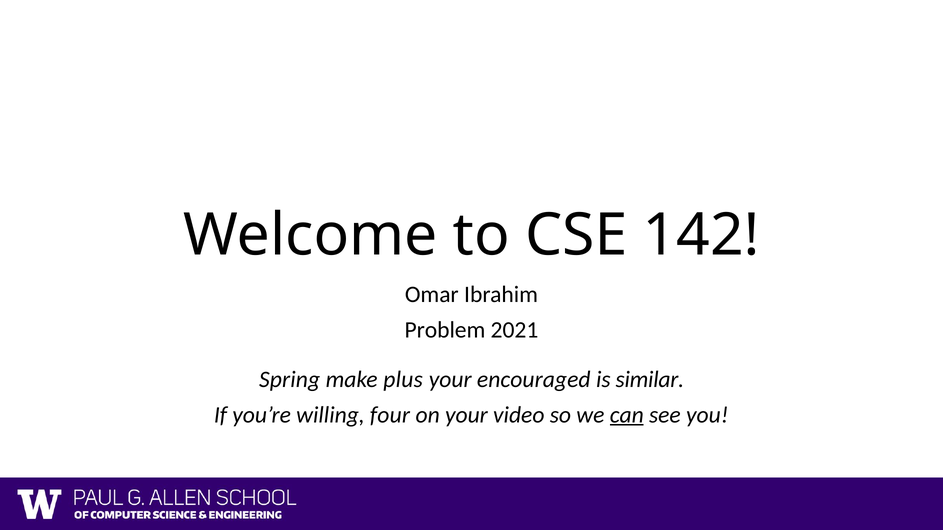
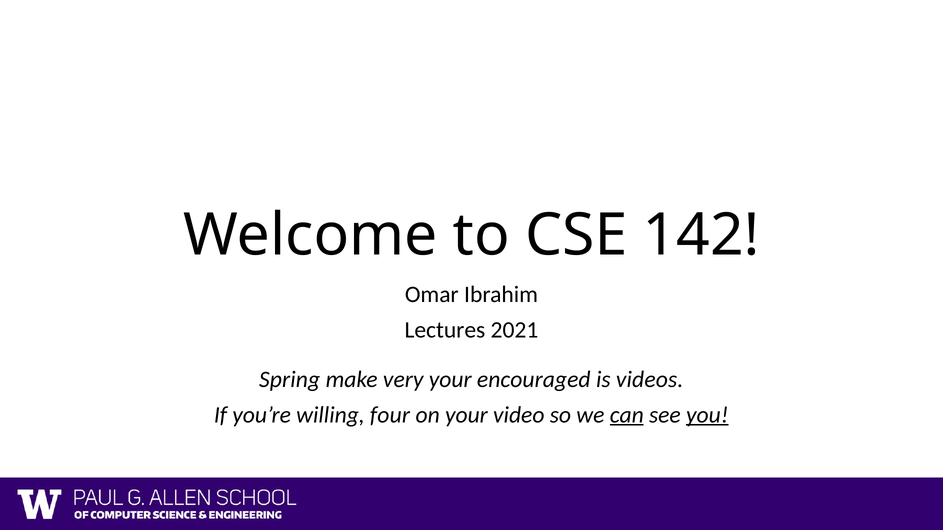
Problem: Problem -> Lectures
plus: plus -> very
similar: similar -> videos
you underline: none -> present
